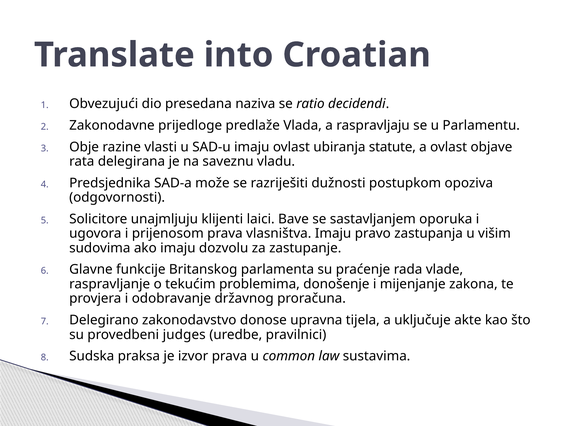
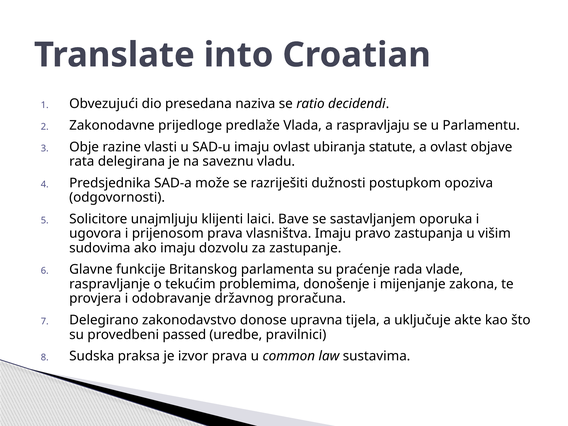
judges: judges -> passed
